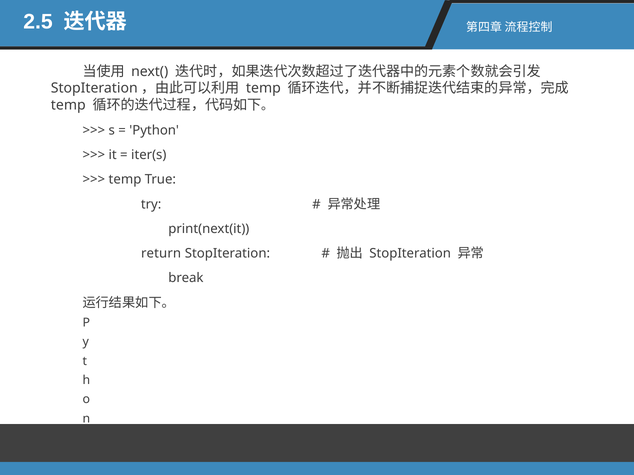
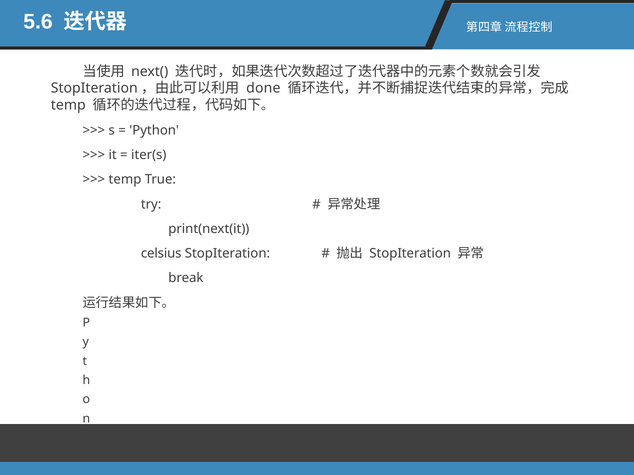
2.5: 2.5 -> 5.6
temp at (263, 88): temp -> done
return: return -> celsius
